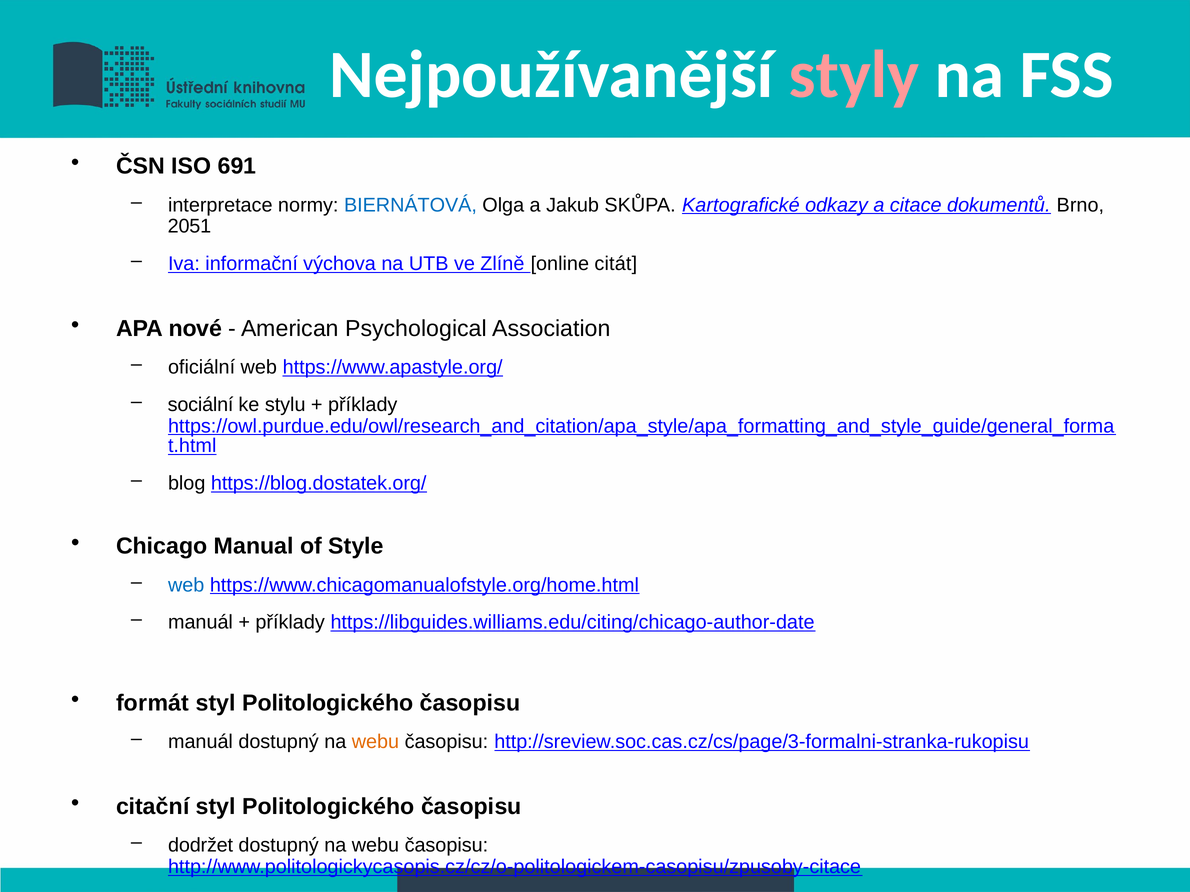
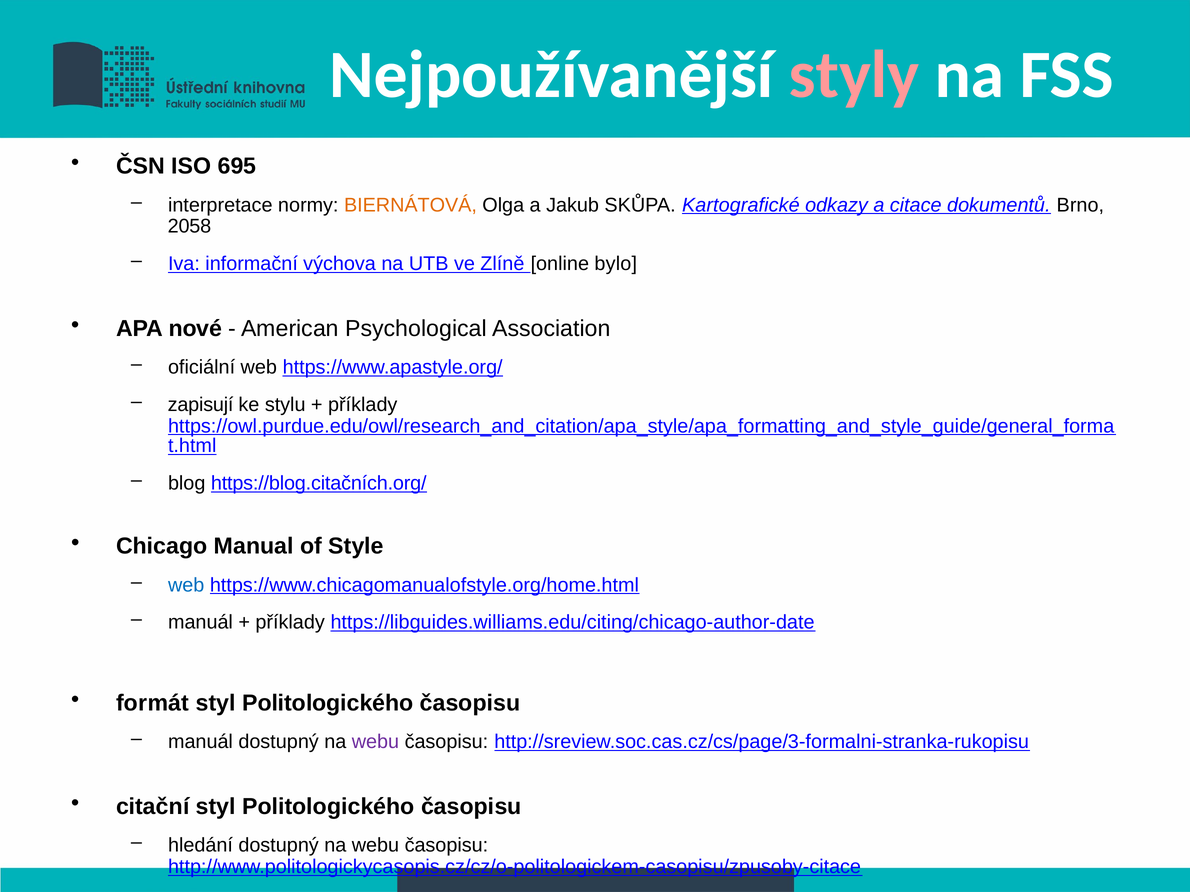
691: 691 -> 695
BIERNÁTOVÁ colour: blue -> orange
2051: 2051 -> 2058
citát: citát -> bylo
sociální: sociální -> zapisují
https://blog.dostatek.org/: https://blog.dostatek.org/ -> https://blog.citačních.org/
webu at (375, 742) colour: orange -> purple
dodržet: dodržet -> hledání
